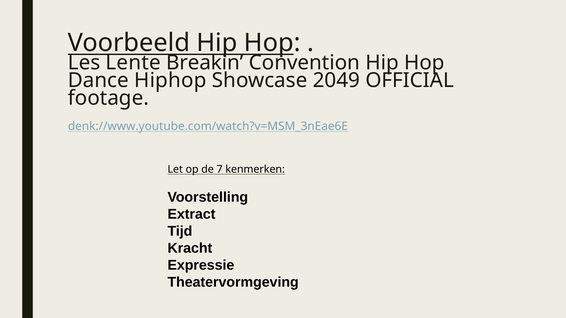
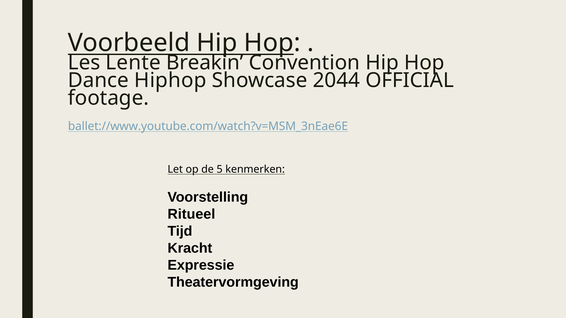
2049: 2049 -> 2044
denk://www.youtube.com/watch?v=MSM_3nEae6E: denk://www.youtube.com/watch?v=MSM_3nEae6E -> ballet://www.youtube.com/watch?v=MSM_3nEae6E
7: 7 -> 5
Extract: Extract -> Ritueel
